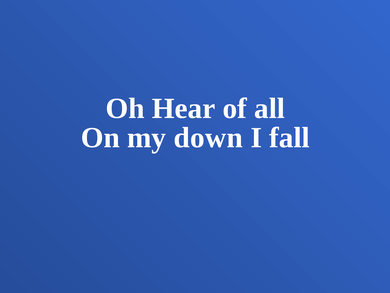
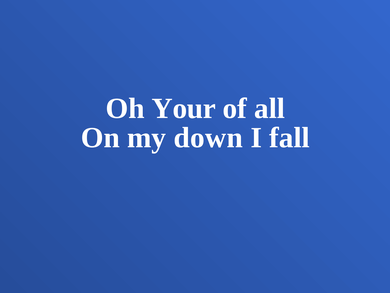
Hear: Hear -> Your
